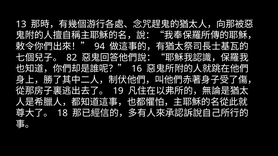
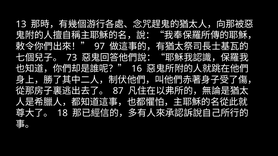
94: 94 -> 97
82: 82 -> 73
19: 19 -> 87
